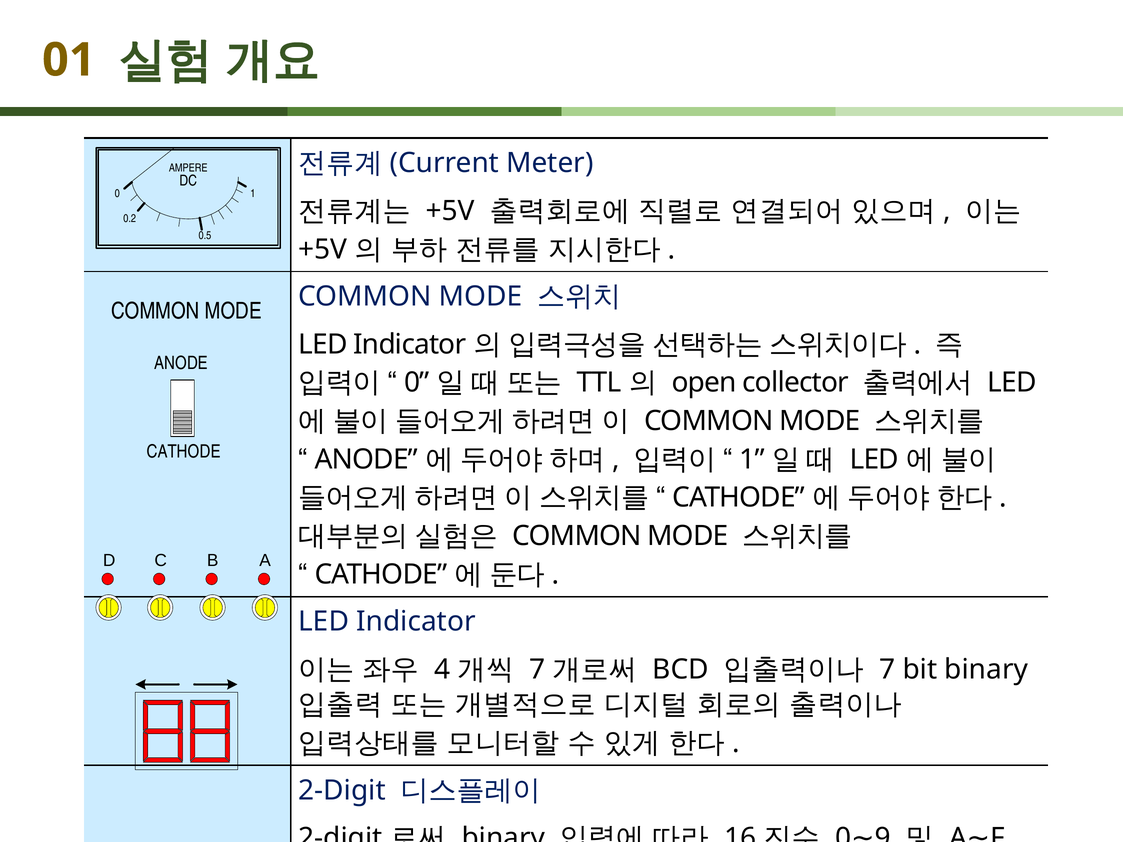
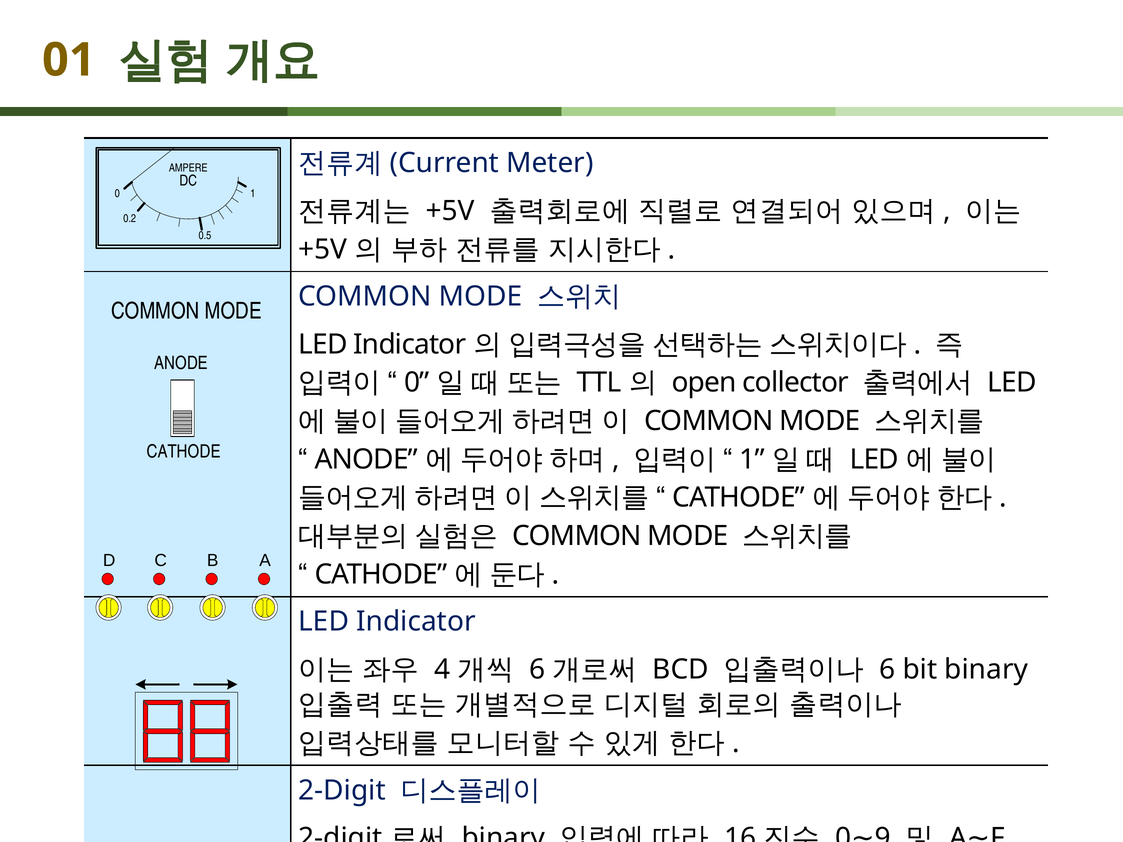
7 at (537, 669): 7 -> 6
7 at (887, 669): 7 -> 6
